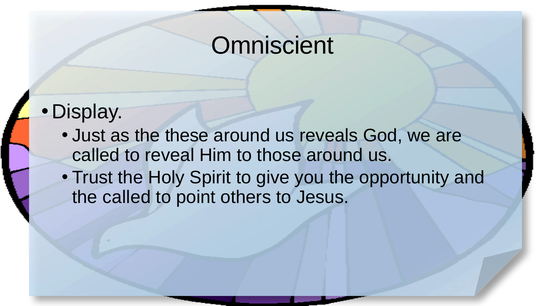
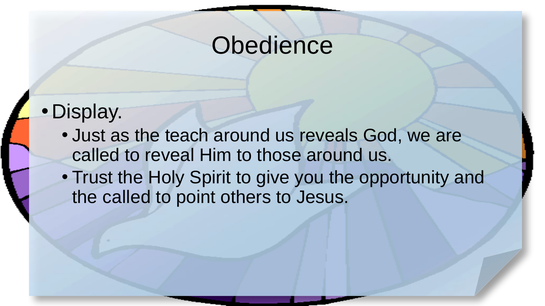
Omniscient: Omniscient -> Obedience
these: these -> teach
